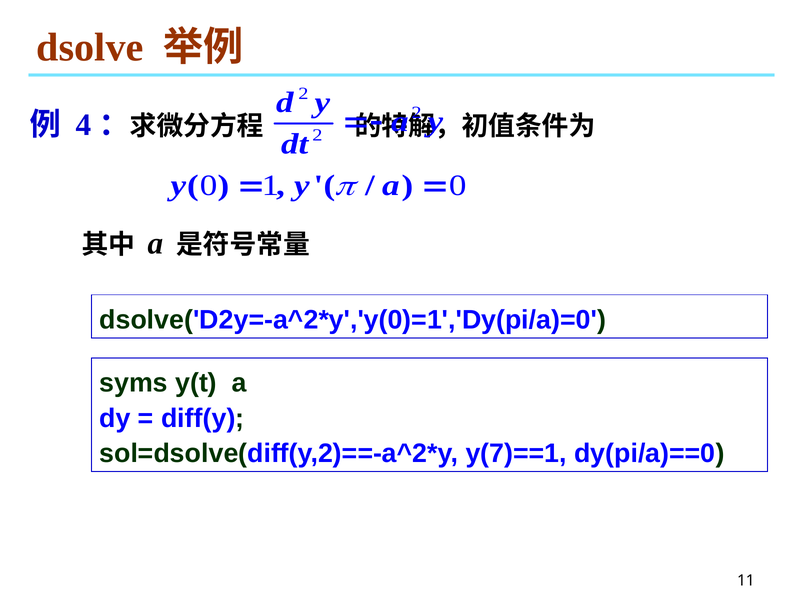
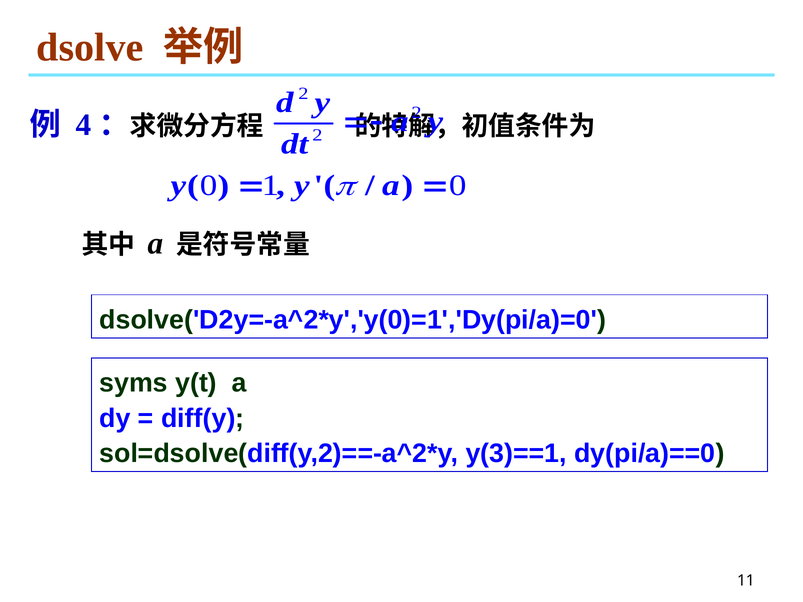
y(7)==1: y(7)==1 -> y(3)==1
